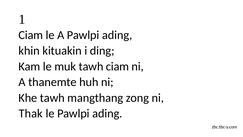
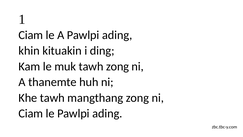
tawh ciam: ciam -> zong
Thak at (31, 113): Thak -> Ciam
